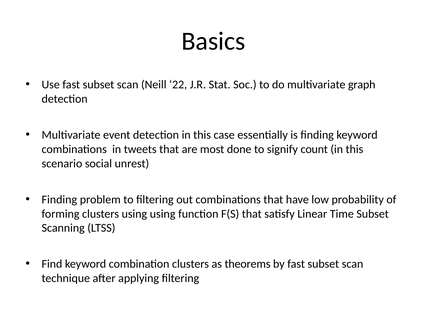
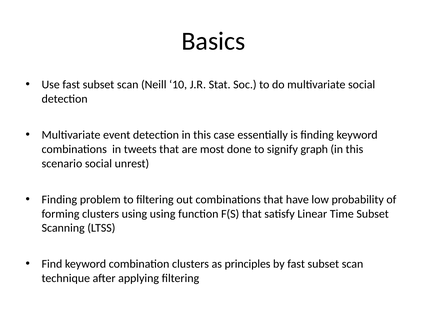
22: 22 -> 10
multivariate graph: graph -> social
count: count -> graph
theorems: theorems -> principles
